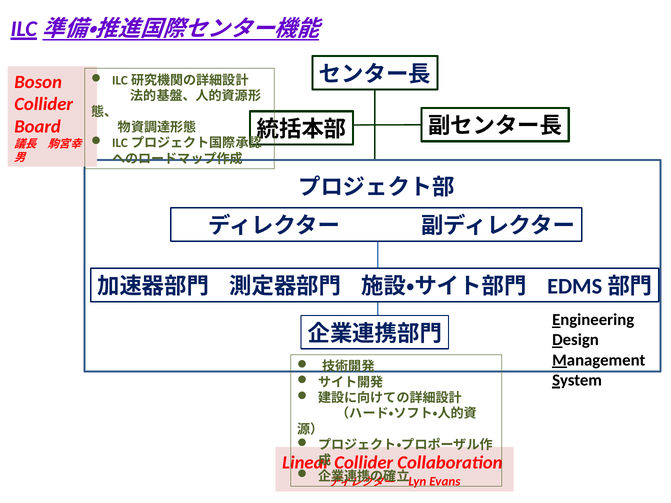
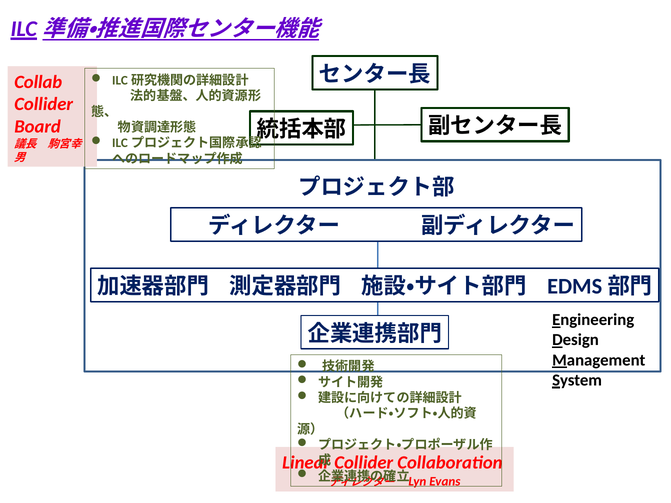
Boson: Boson -> Collab
